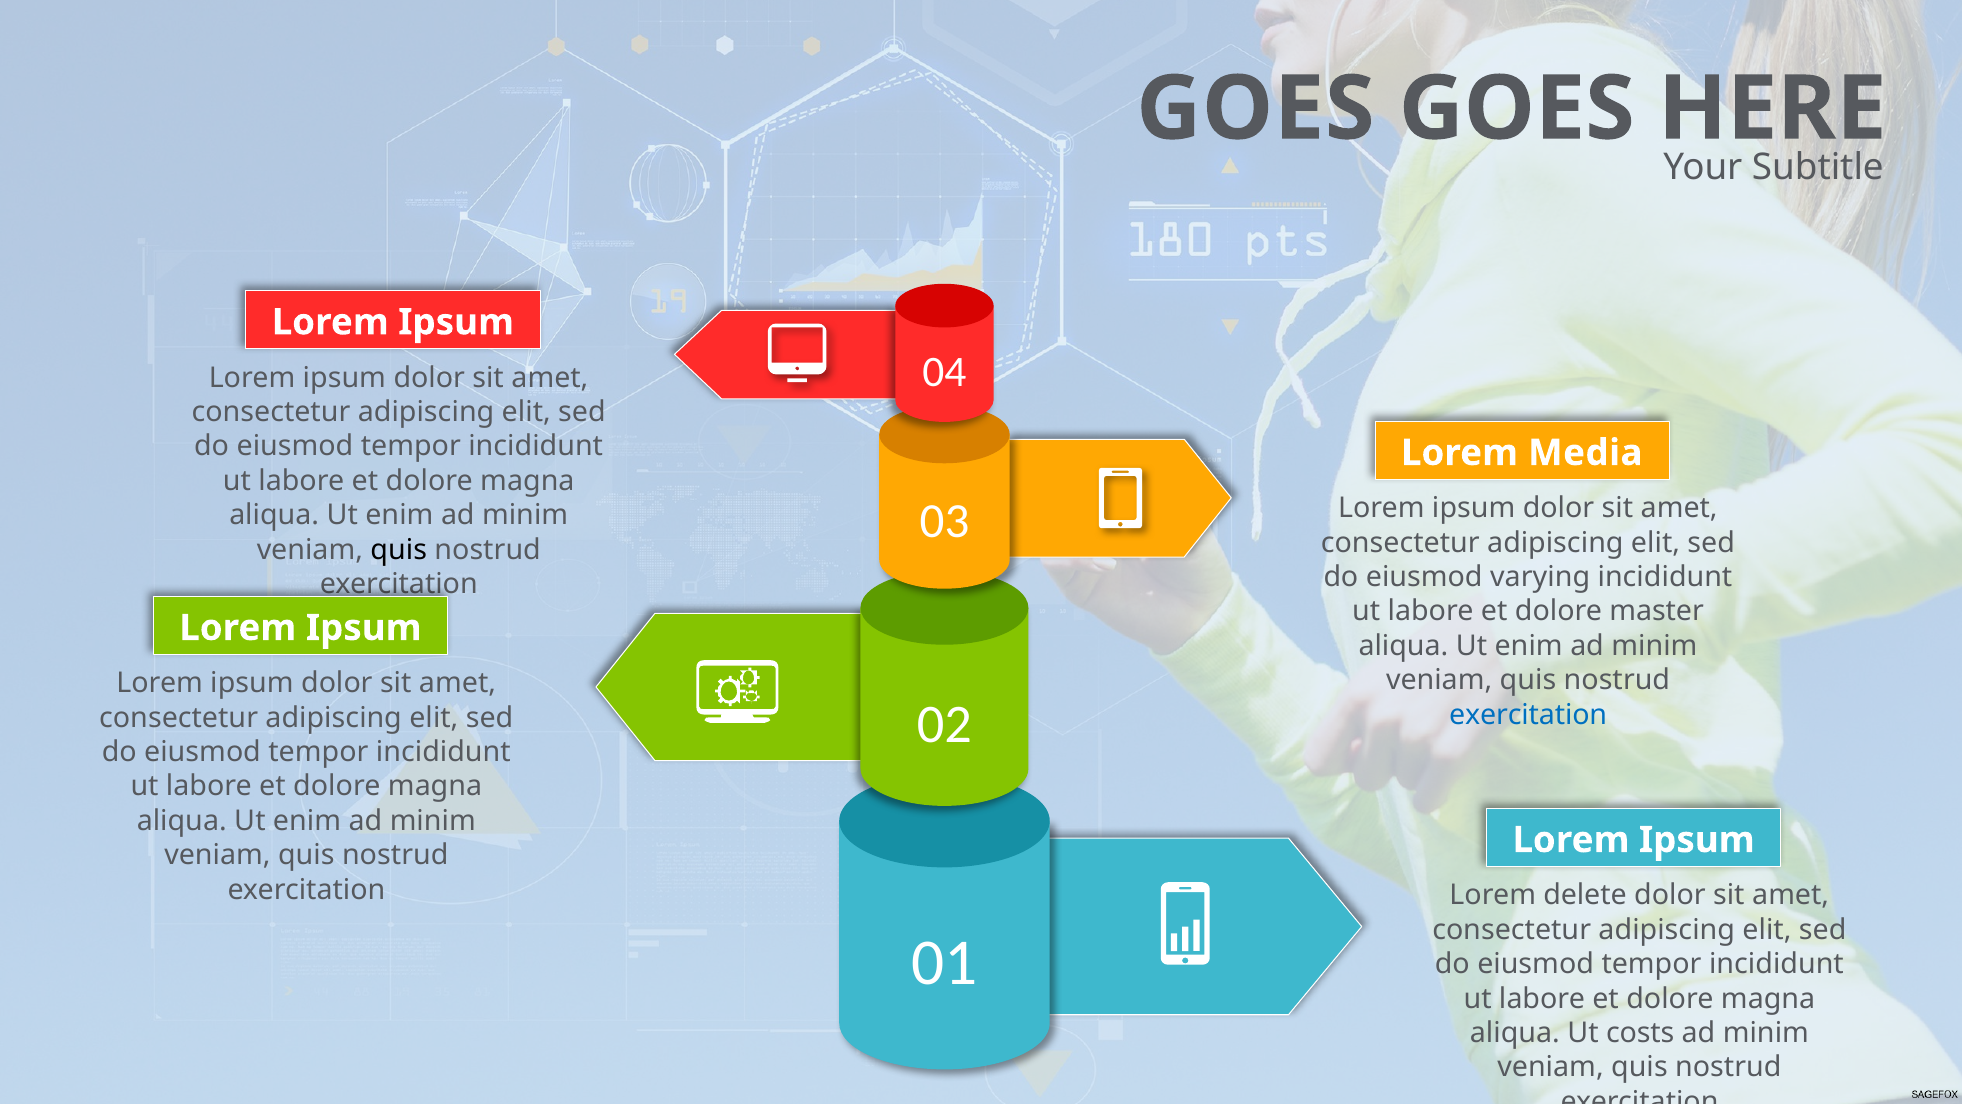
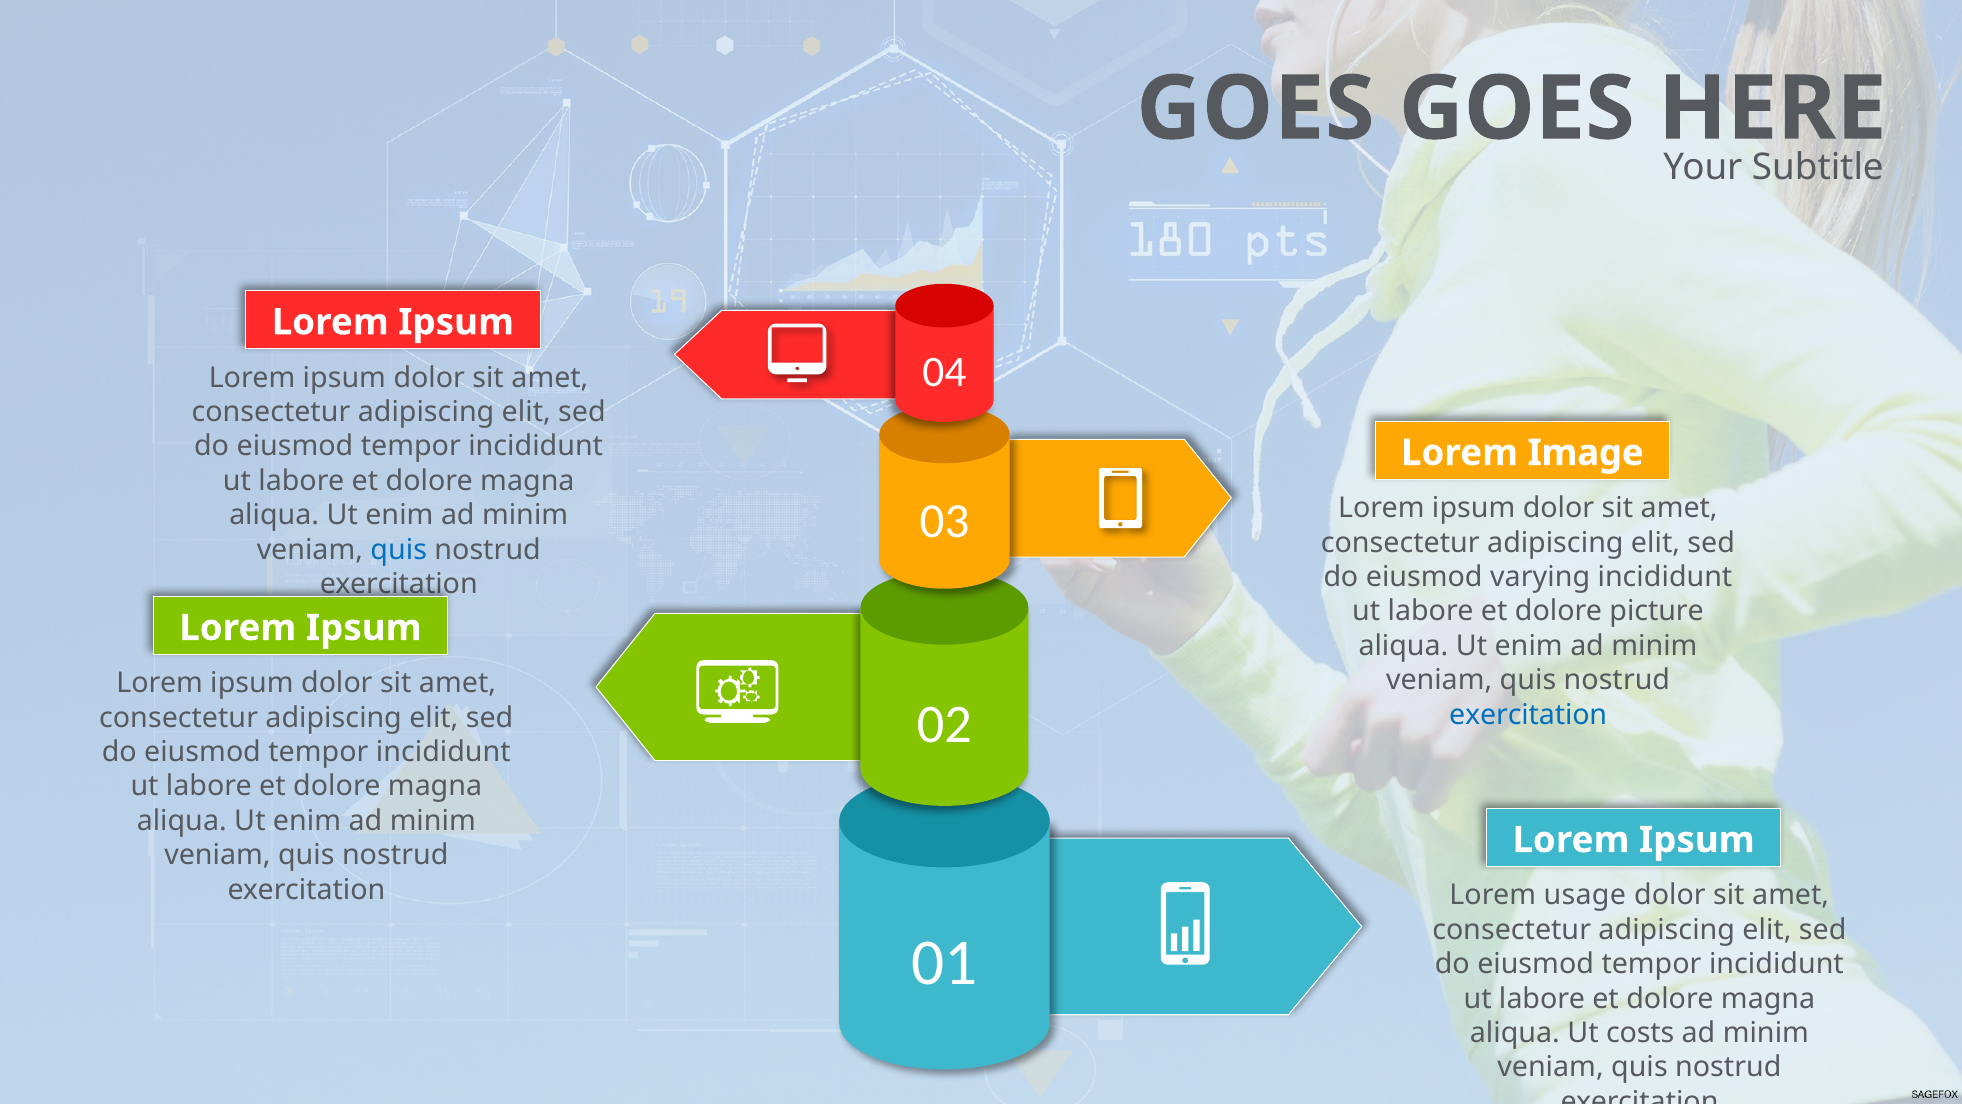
Media: Media -> Image
quis at (399, 549) colour: black -> blue
master: master -> picture
delete: delete -> usage
